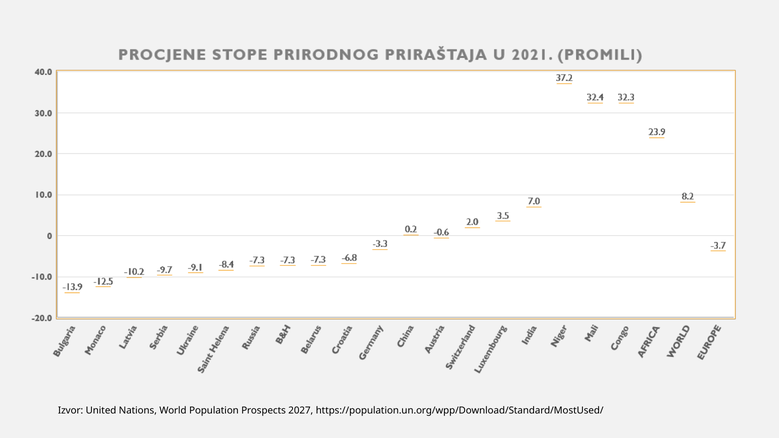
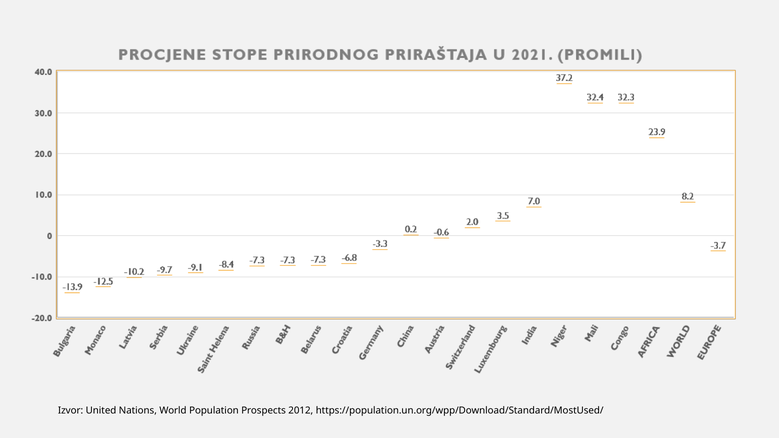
2027: 2027 -> 2012
